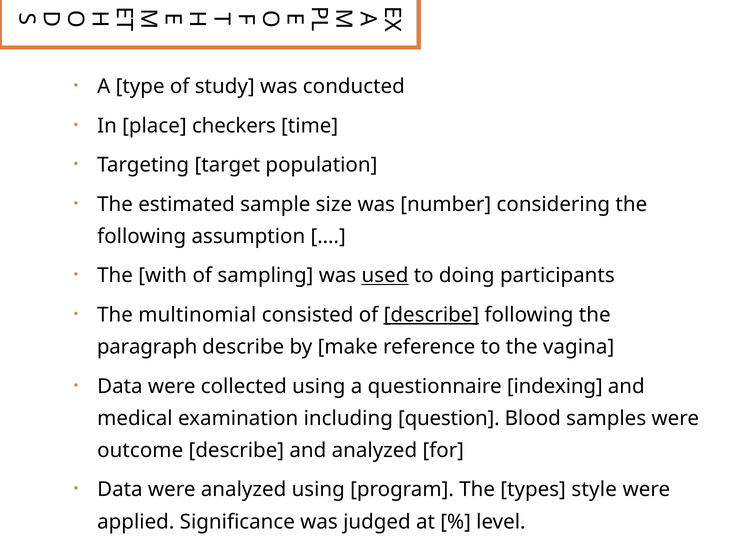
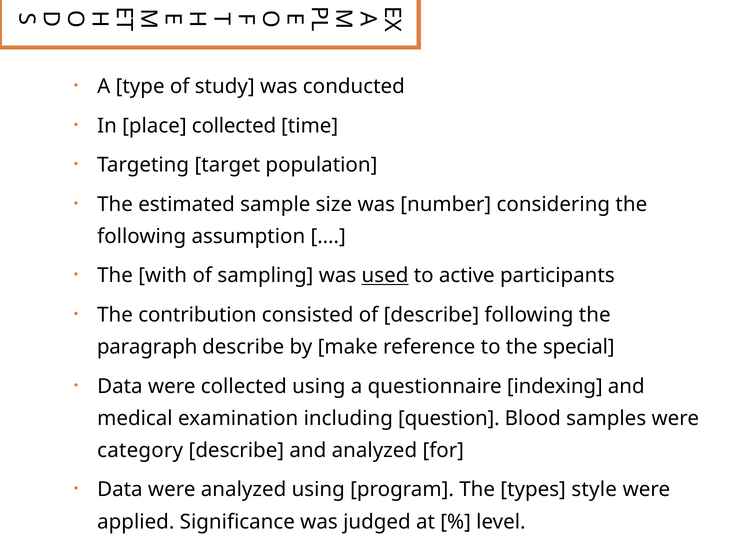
place checkers: checkers -> collected
doing: doing -> active
multinomial: multinomial -> contribution
describe at (431, 314) underline: present -> none
vagina: vagina -> special
outcome: outcome -> category
